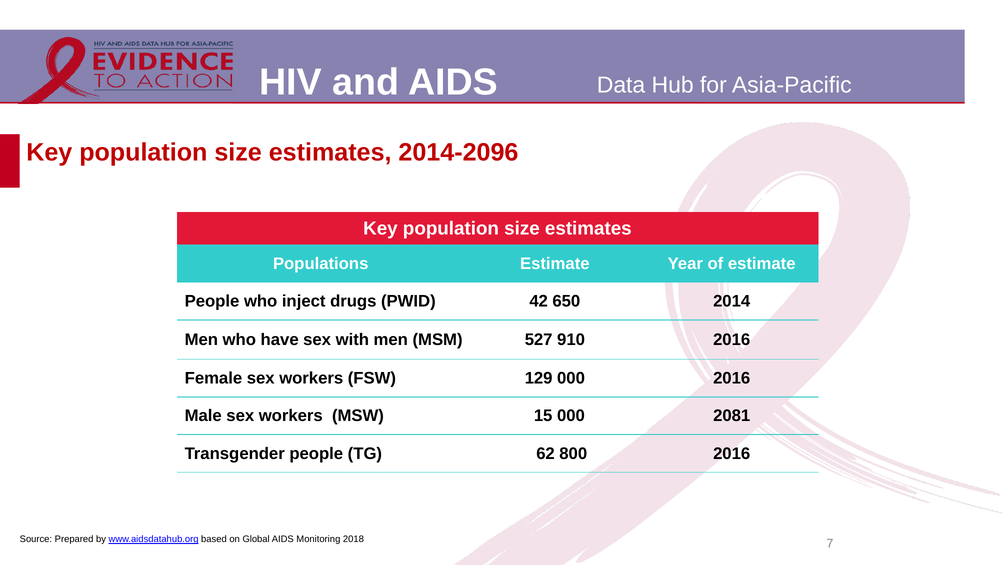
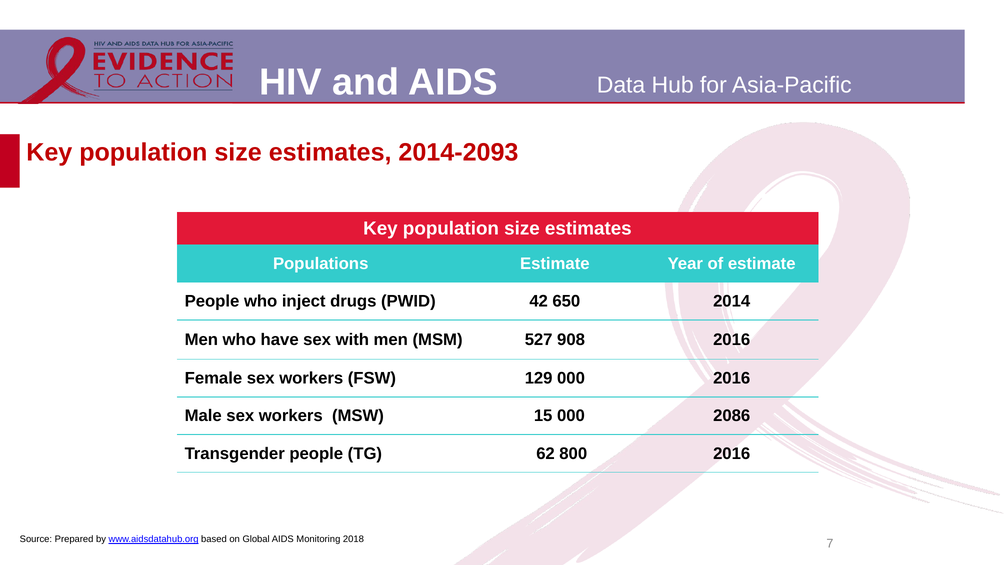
2014-2096: 2014-2096 -> 2014-2093
910: 910 -> 908
2081: 2081 -> 2086
